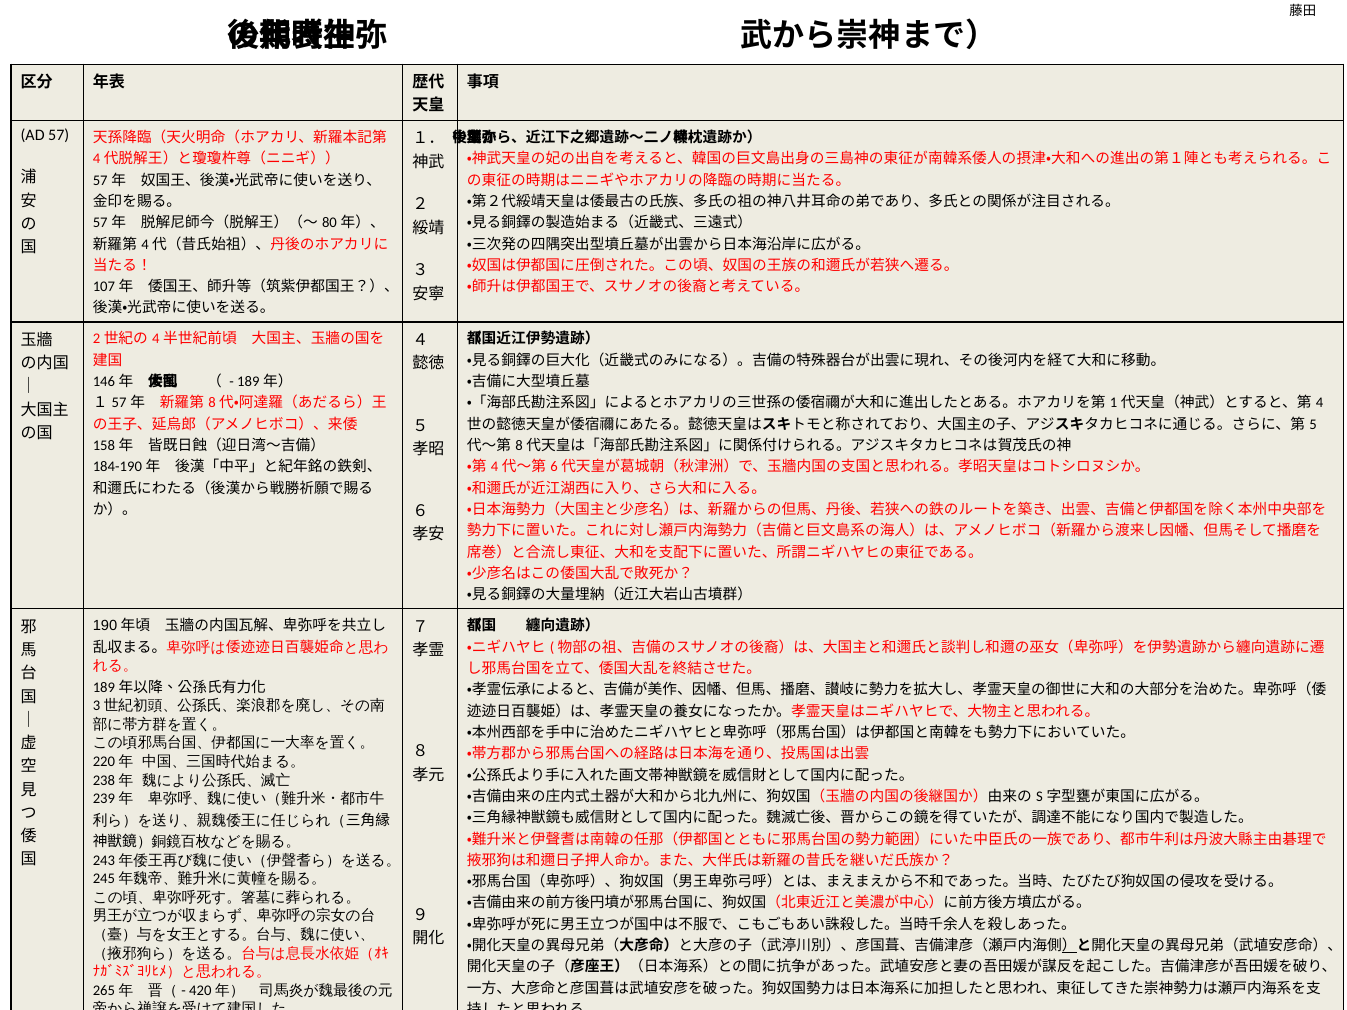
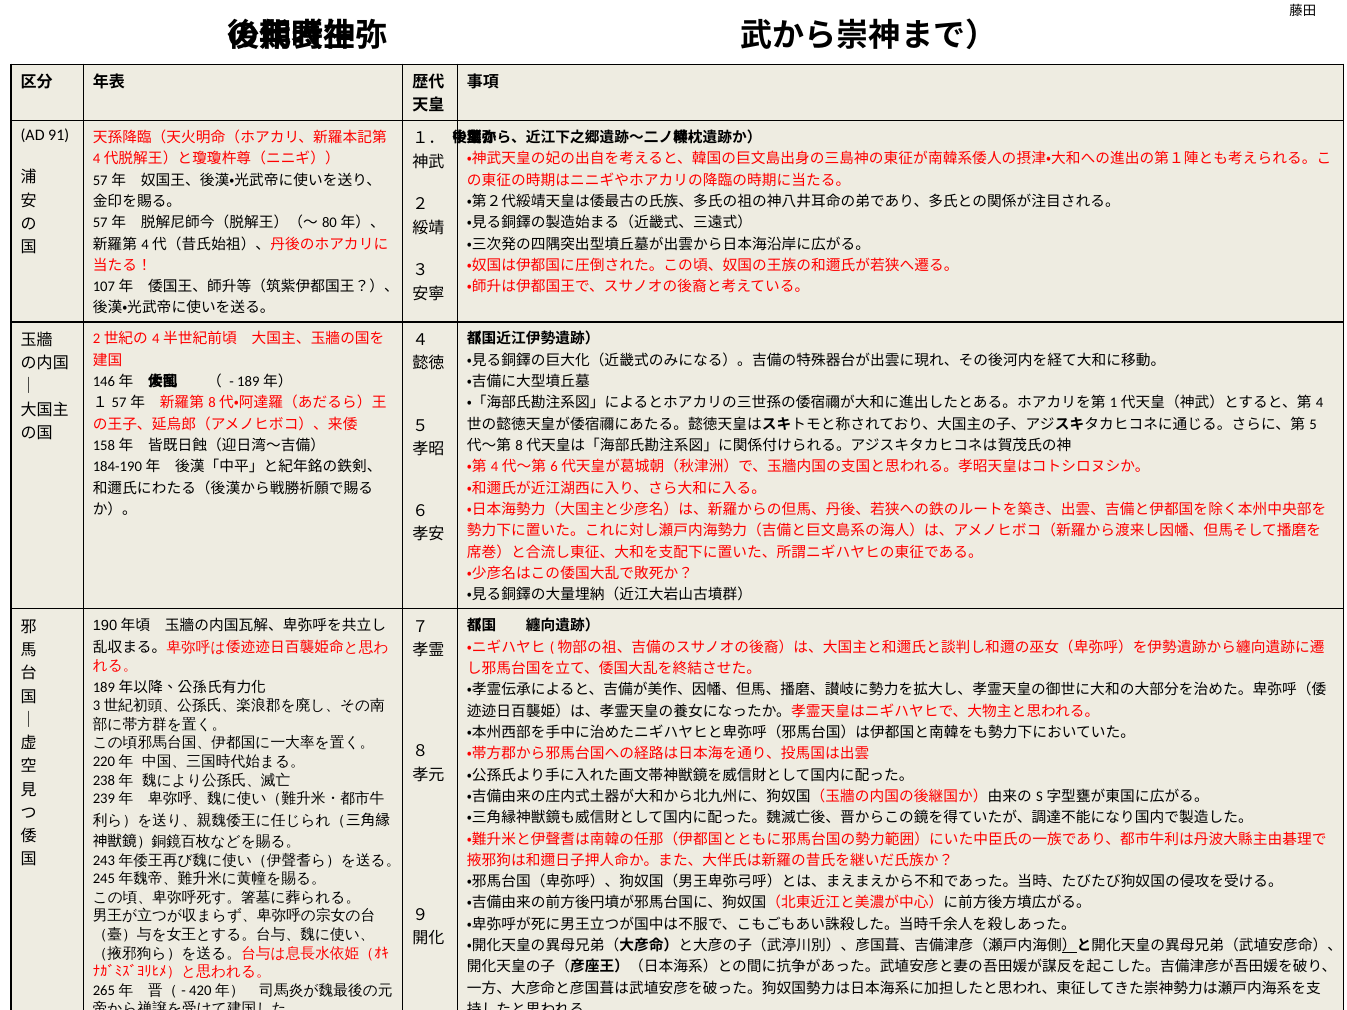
AD 57: 57 -> 91
